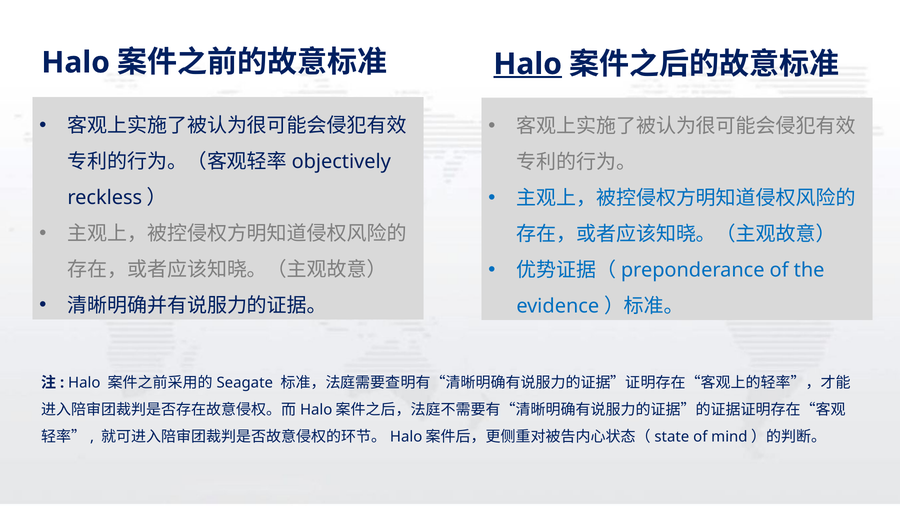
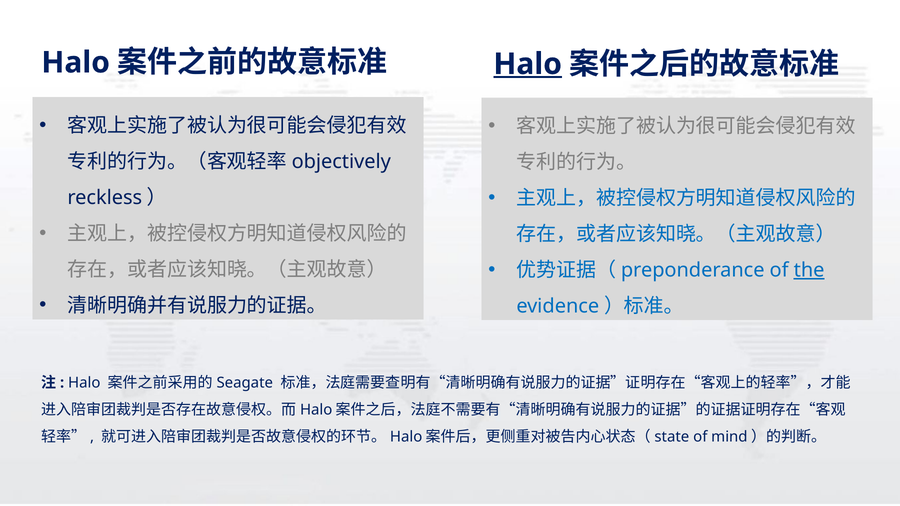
the underline: none -> present
